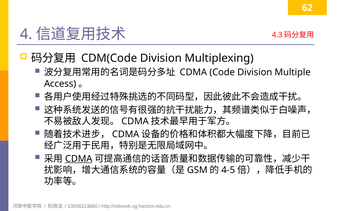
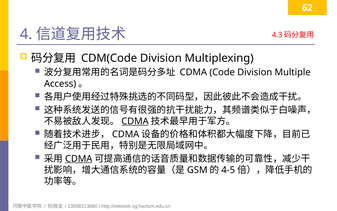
CDMA at (135, 121) underline: none -> present
